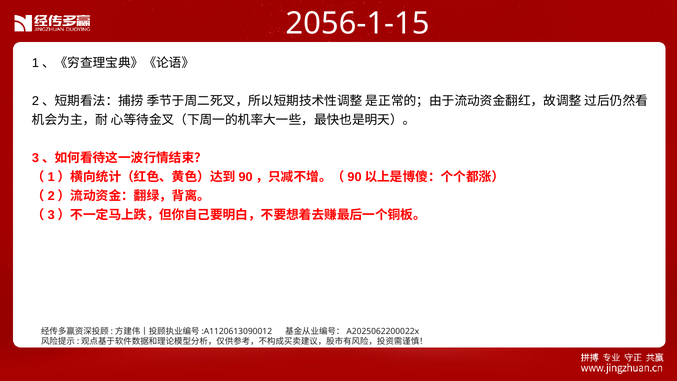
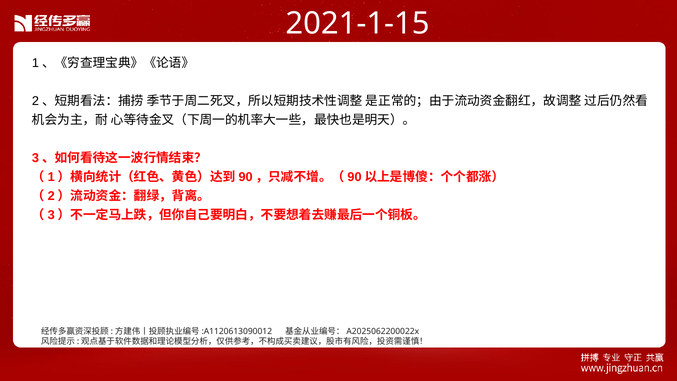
2056-1-15: 2056-1-15 -> 2021-1-15
